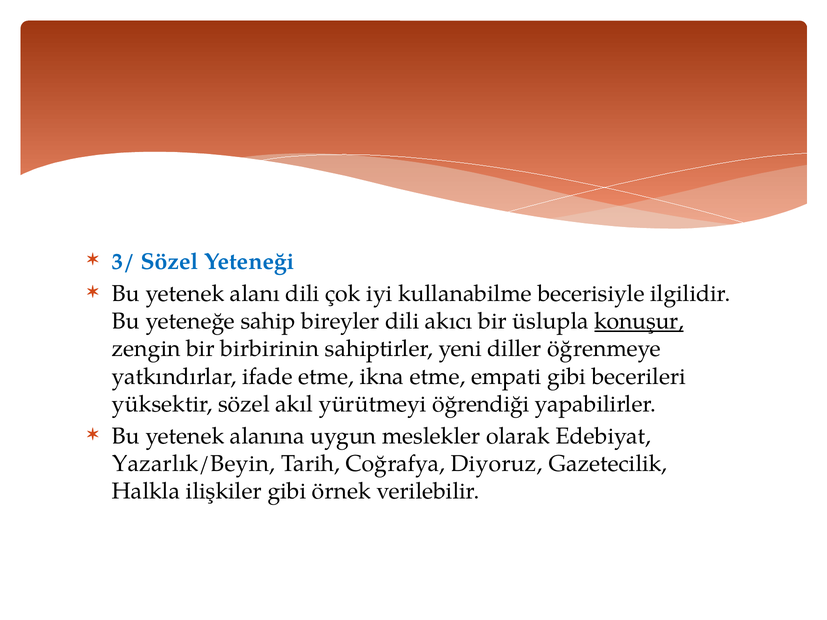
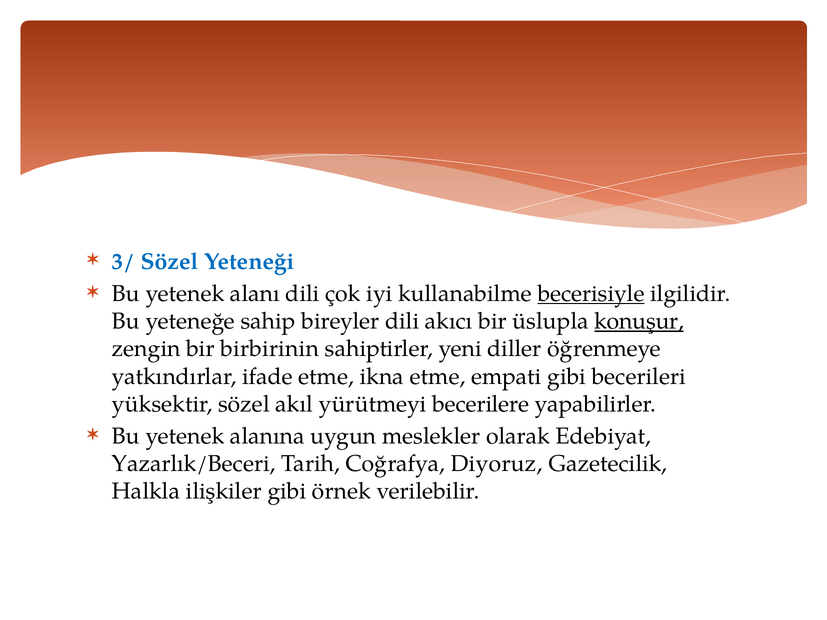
becerisiyle underline: none -> present
öğrendiği: öğrendiği -> becerilere
Yazarlık/Beyin: Yazarlık/Beyin -> Yazarlık/Beceri
